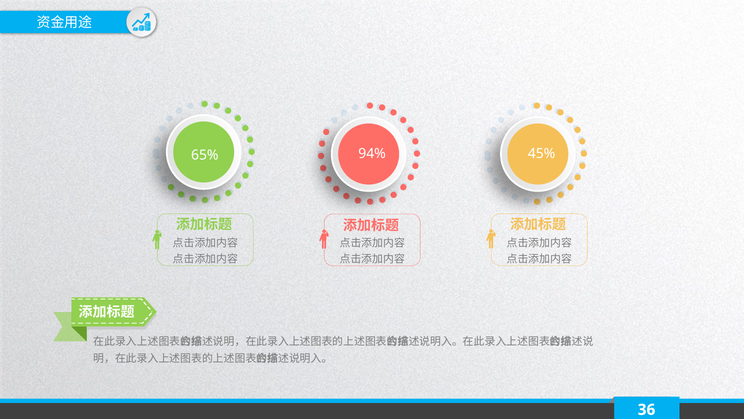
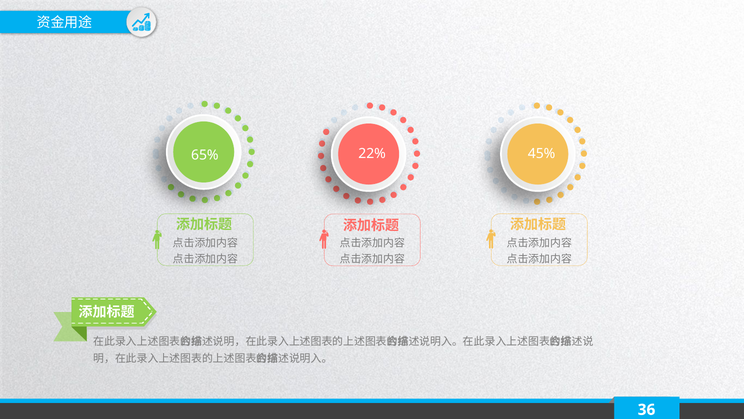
94%: 94% -> 22%
